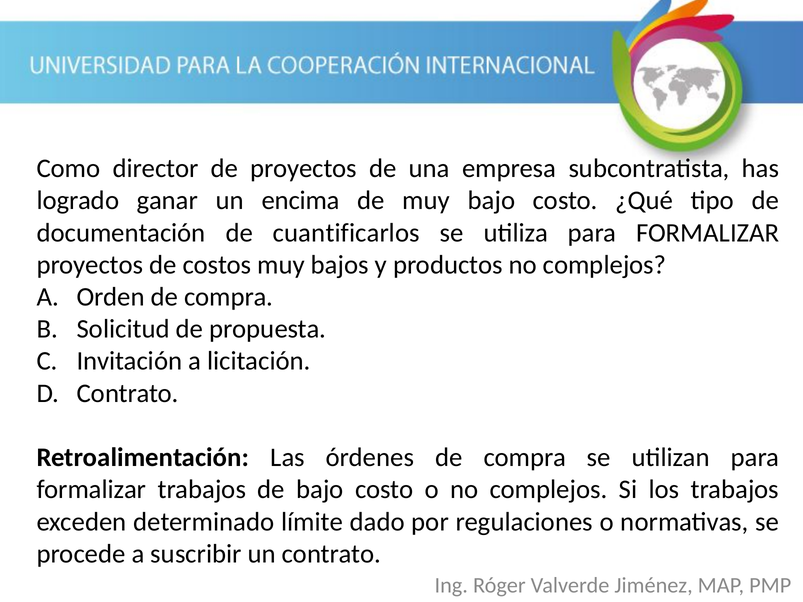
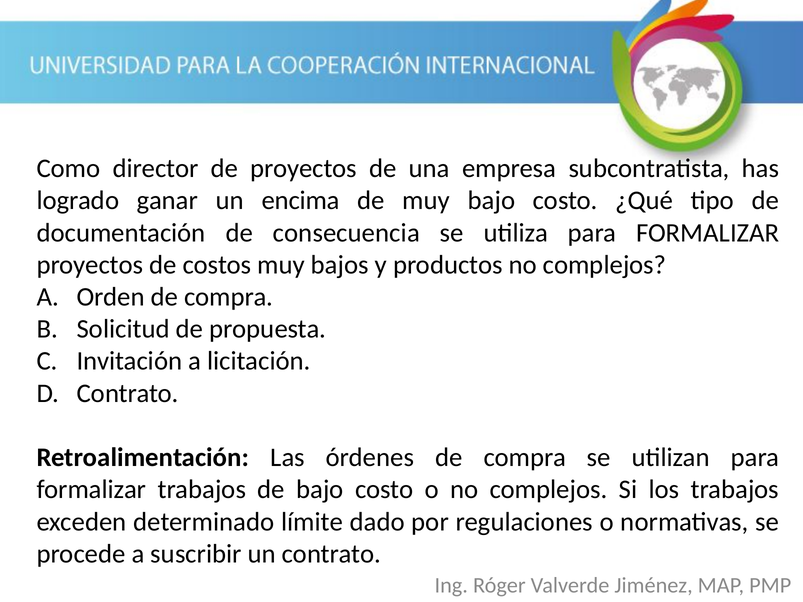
cuantificarlos: cuantificarlos -> consecuencia
